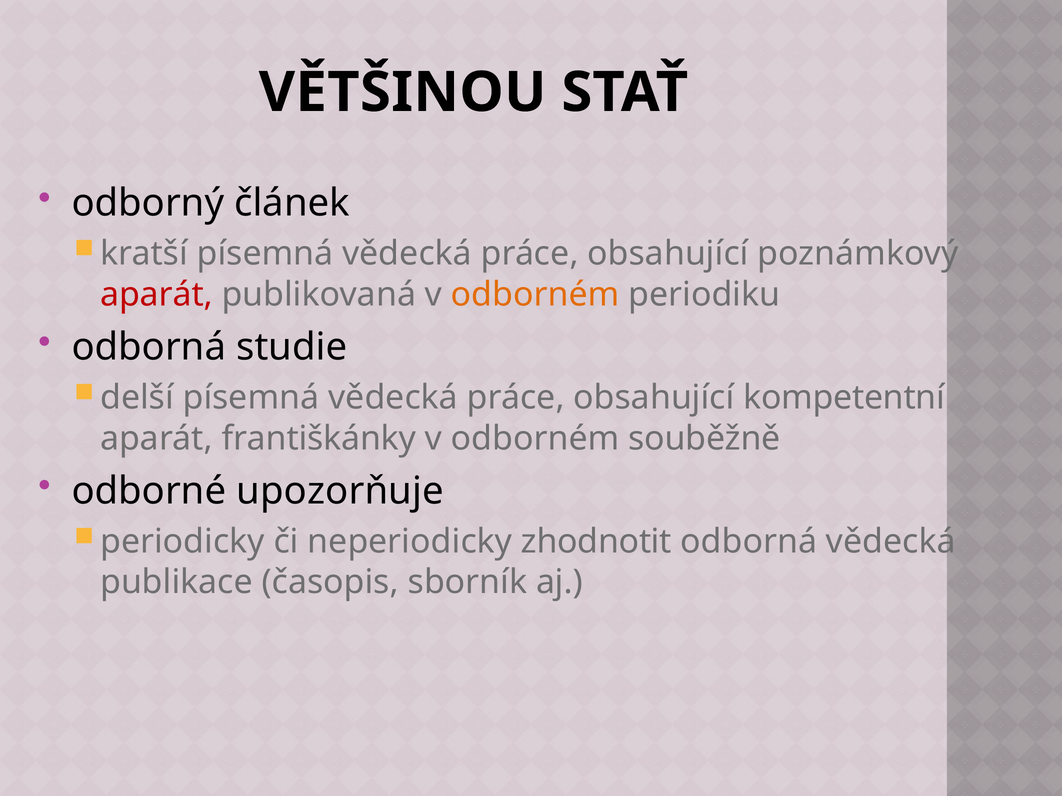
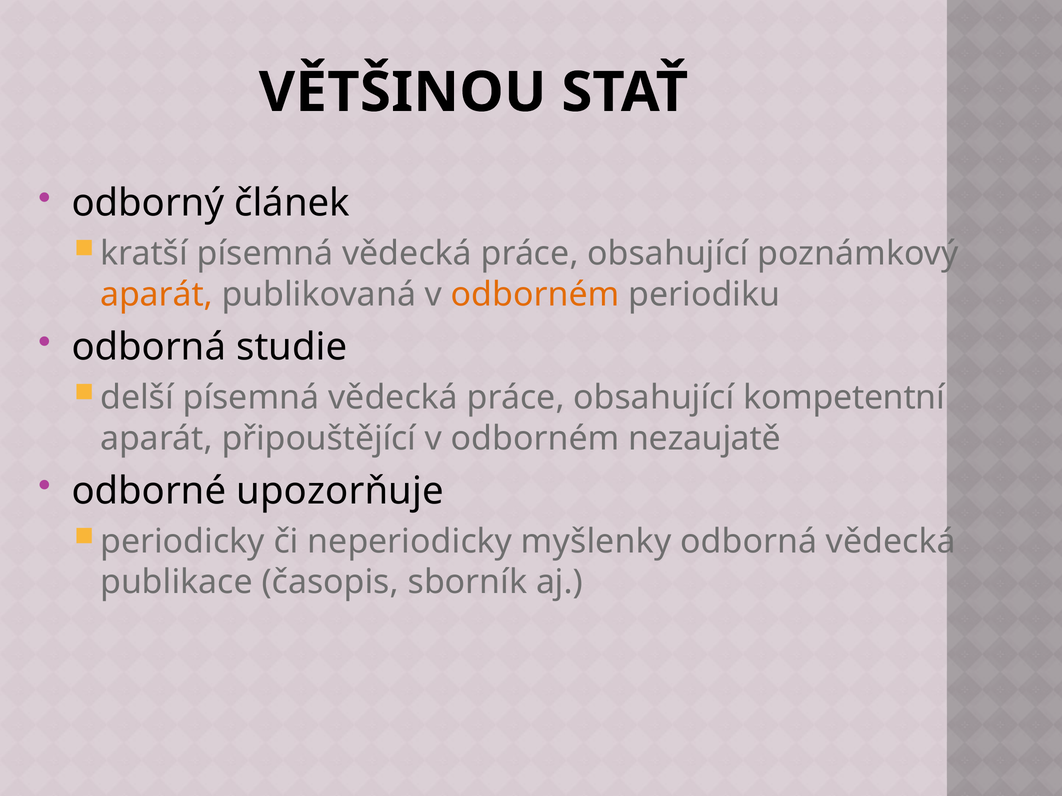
aparát at (157, 295) colour: red -> orange
františkánky: františkánky -> připouštějící
souběžně: souběžně -> nezaujatě
zhodnotit: zhodnotit -> myšlenky
